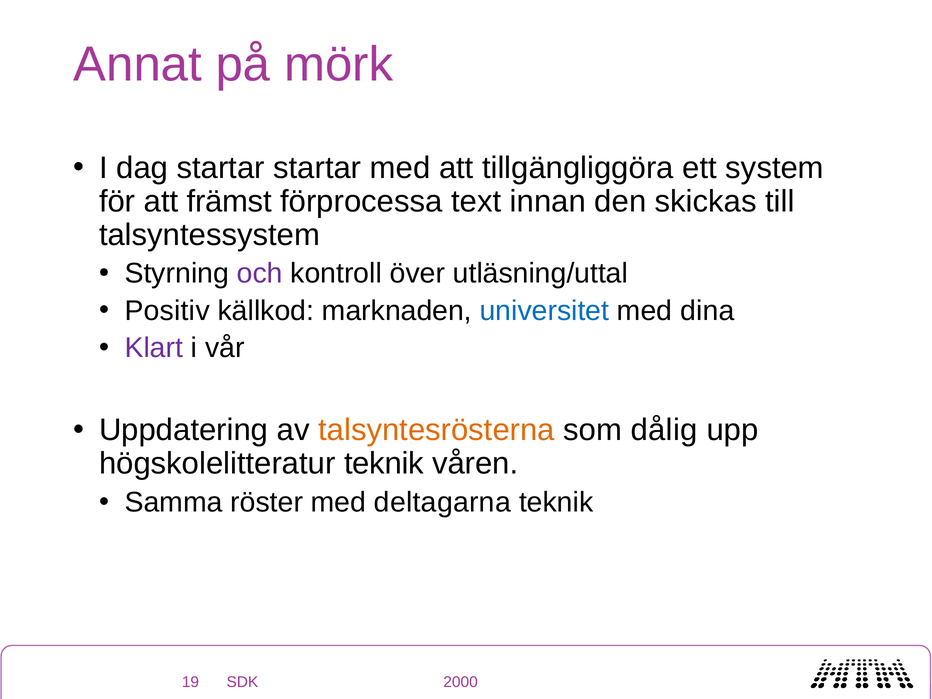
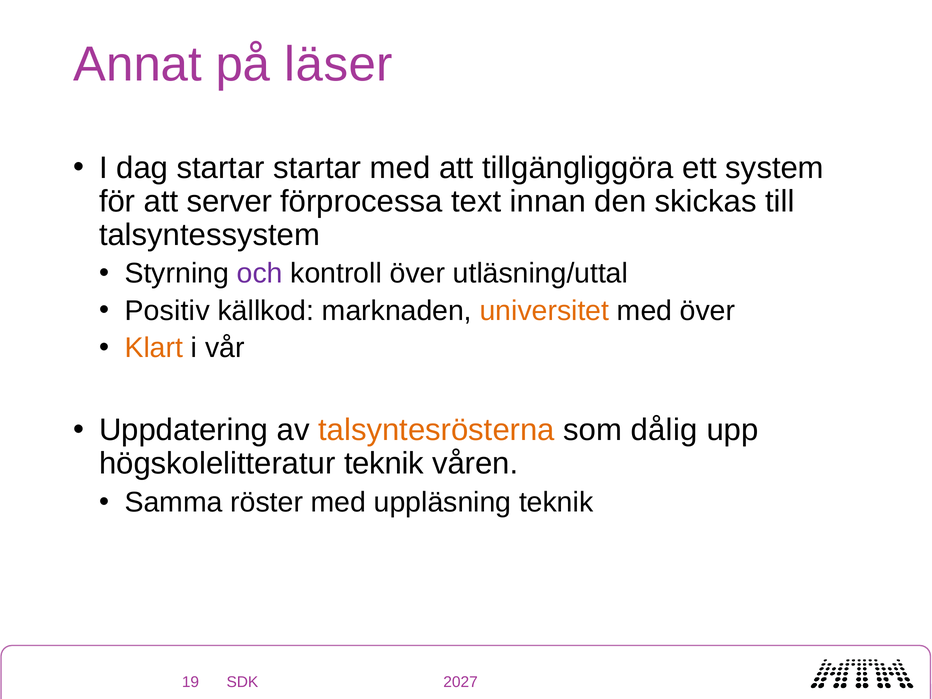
mörk: mörk -> läser
främst: främst -> server
universitet colour: blue -> orange
med dina: dina -> över
Klart colour: purple -> orange
deltagarna: deltagarna -> uppläsning
2000: 2000 -> 2027
